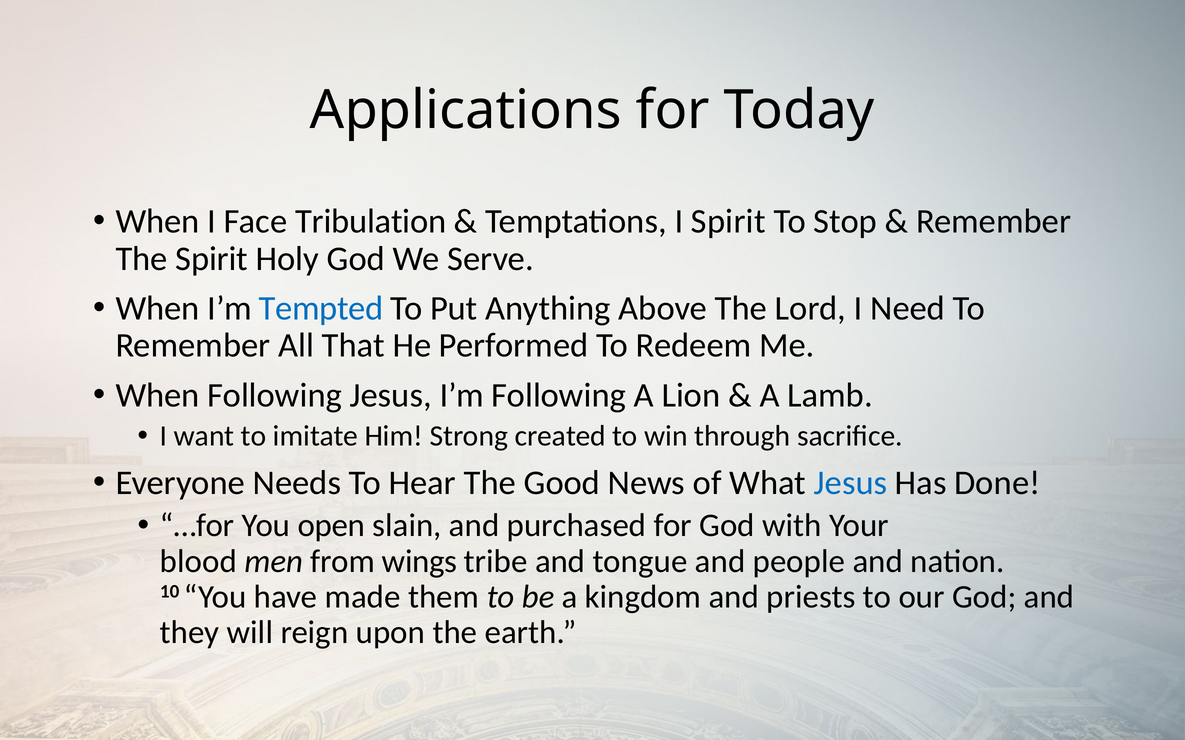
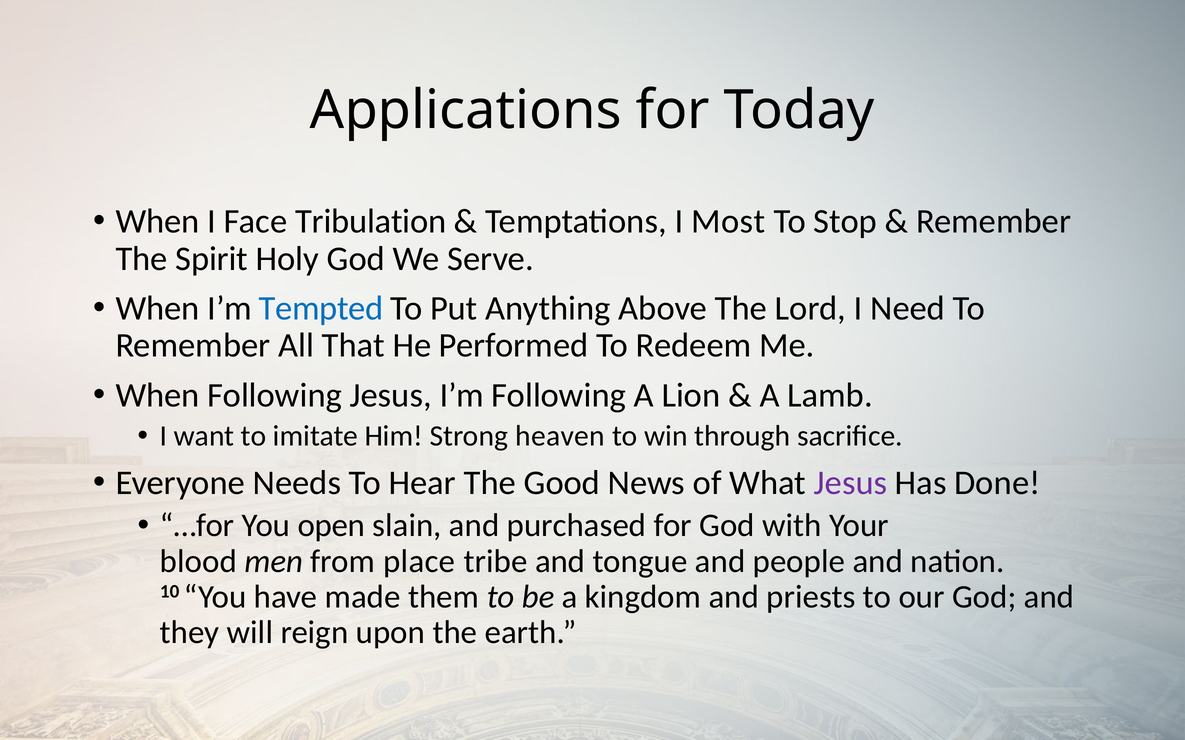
I Spirit: Spirit -> Most
created: created -> heaven
Jesus at (851, 483) colour: blue -> purple
wings: wings -> place
